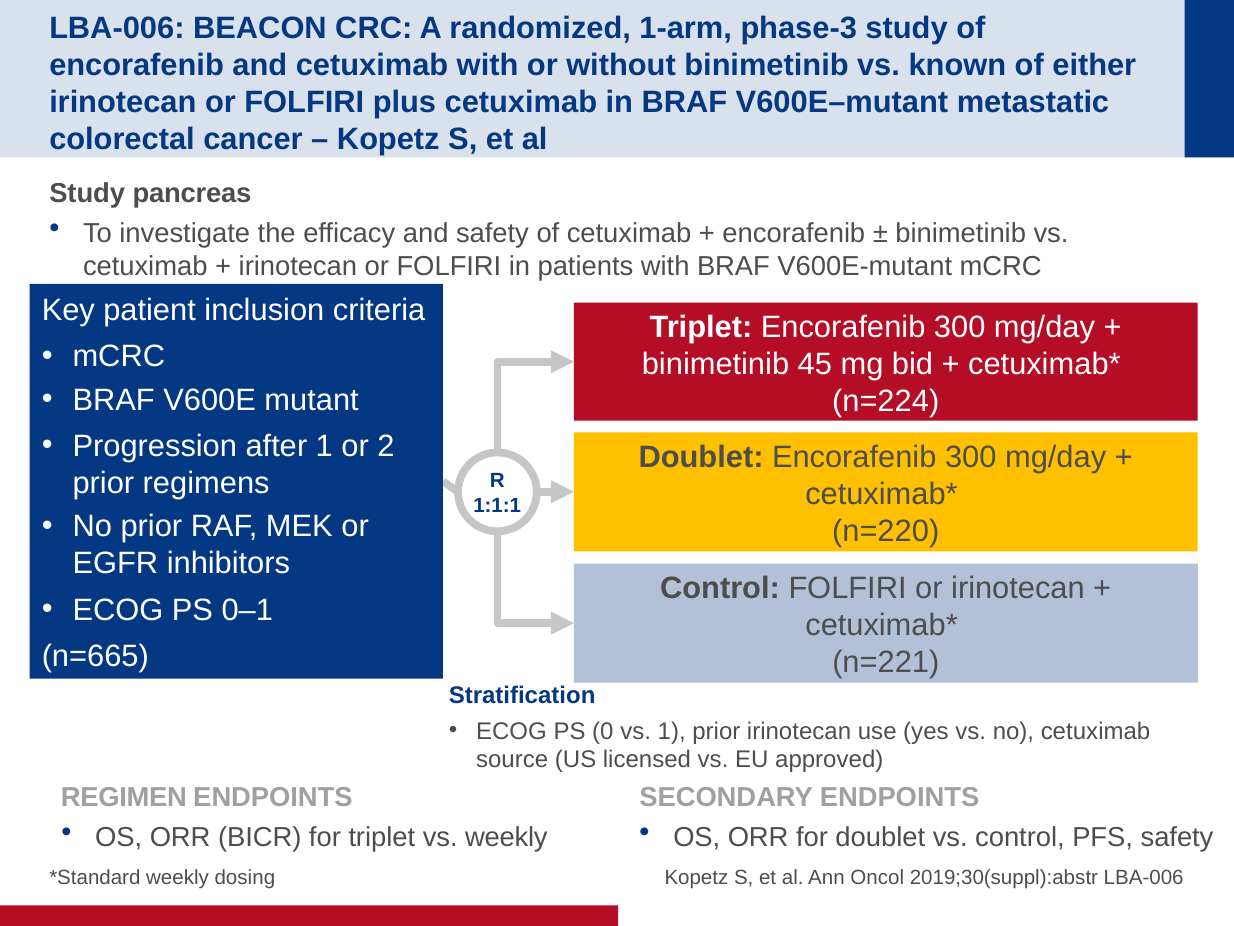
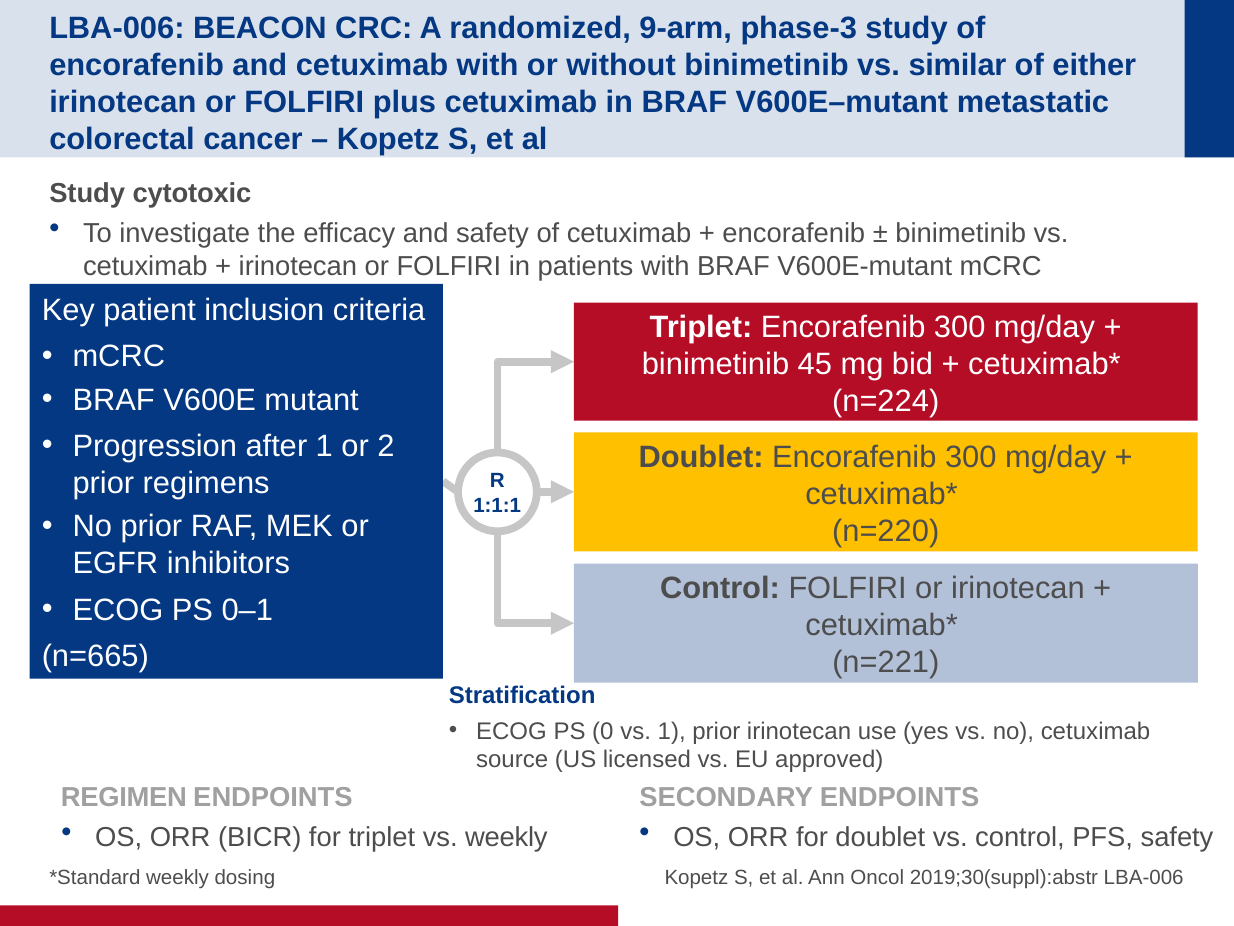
1-arm: 1-arm -> 9-arm
known: known -> similar
pancreas: pancreas -> cytotoxic
